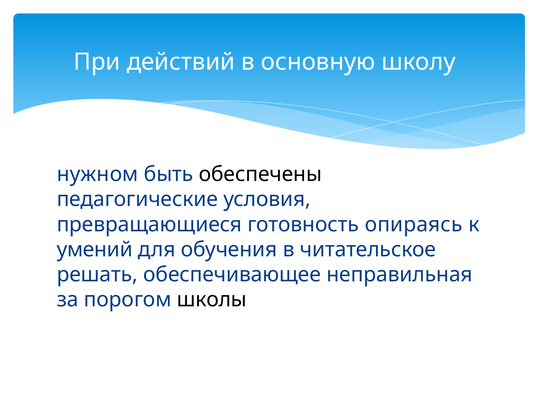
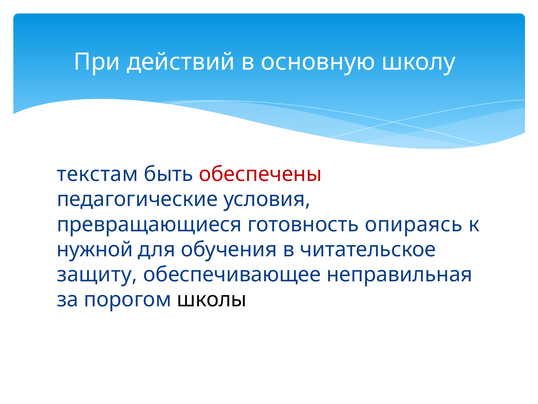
нужном: нужном -> текстам
обеспечены colour: black -> red
умений: умений -> нужной
решать: решать -> защиту
